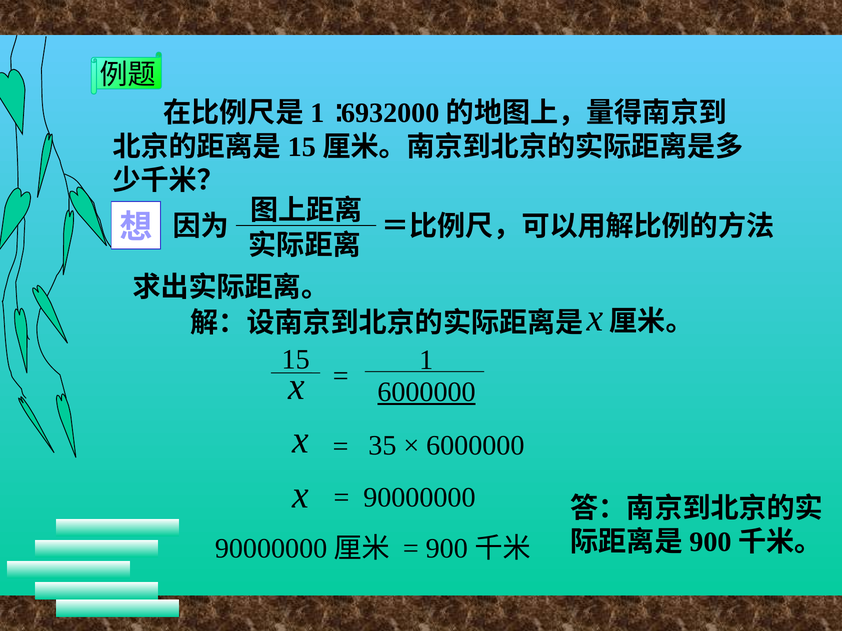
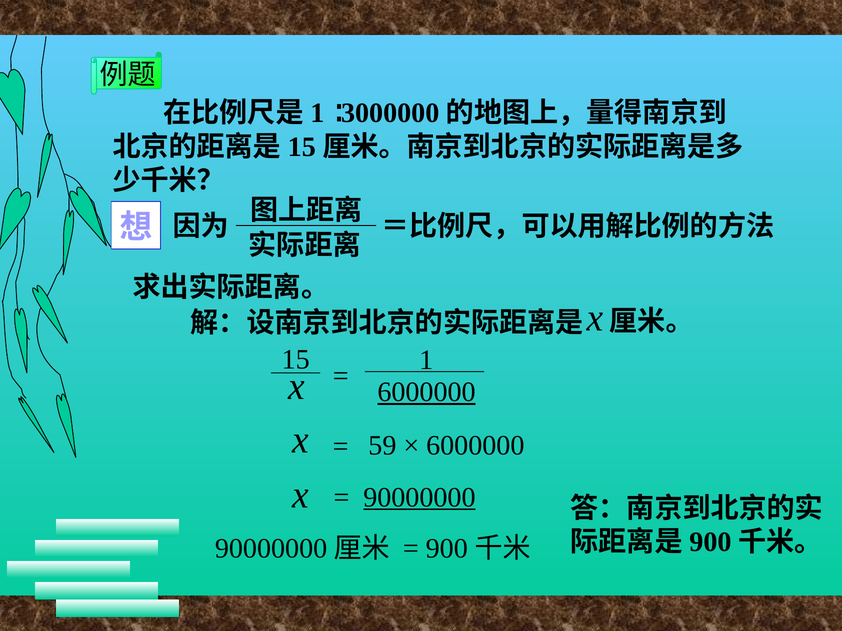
6932000: 6932000 -> 3000000
35: 35 -> 59
90000000 underline: none -> present
